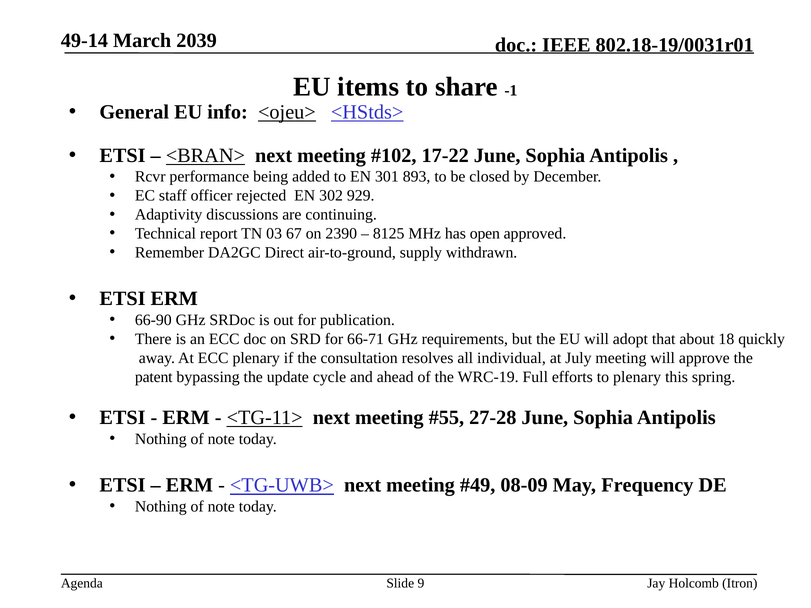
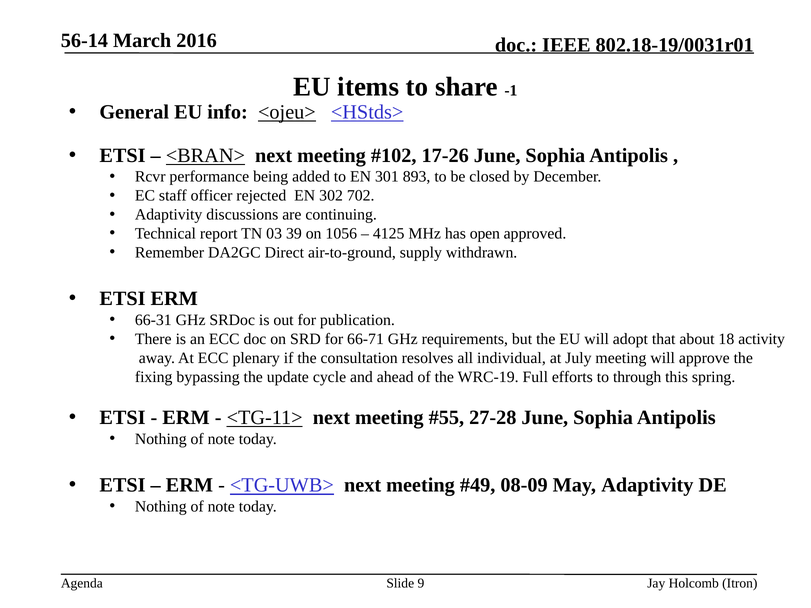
49-14: 49-14 -> 56-14
2039: 2039 -> 2016
17-22: 17-22 -> 17-26
929: 929 -> 702
67: 67 -> 39
2390: 2390 -> 1056
8125: 8125 -> 4125
66-90: 66-90 -> 66-31
quickly: quickly -> activity
patent: patent -> fixing
to plenary: plenary -> through
May Frequency: Frequency -> Adaptivity
